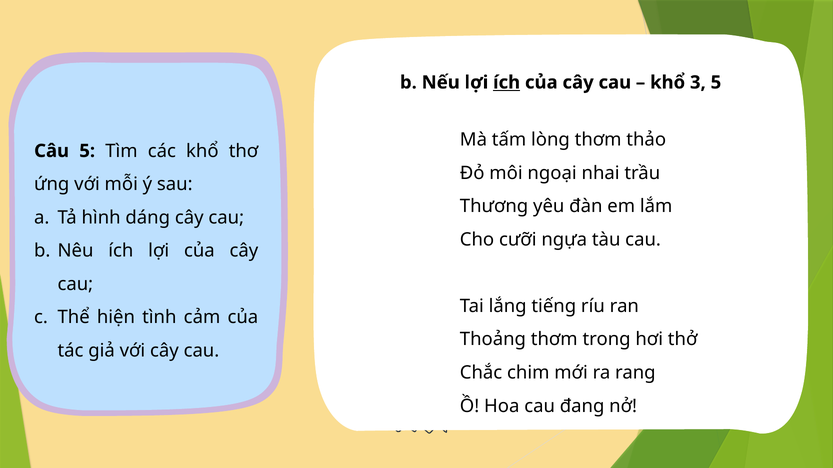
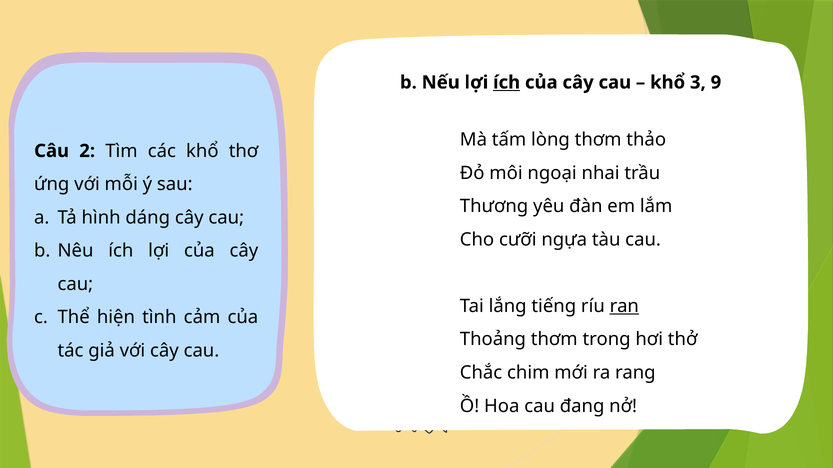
3 5: 5 -> 9
Câu 5: 5 -> 2
ran underline: none -> present
